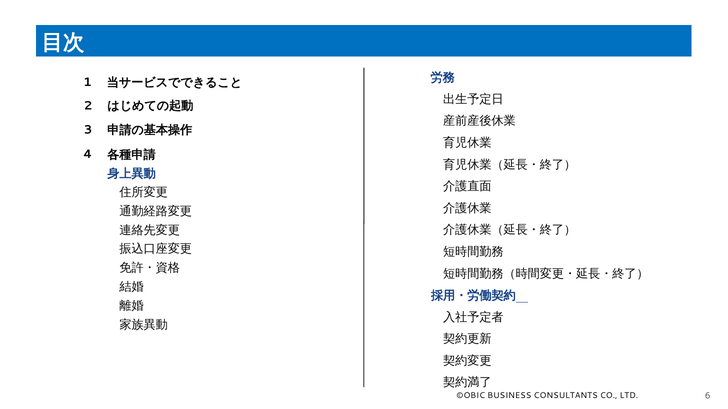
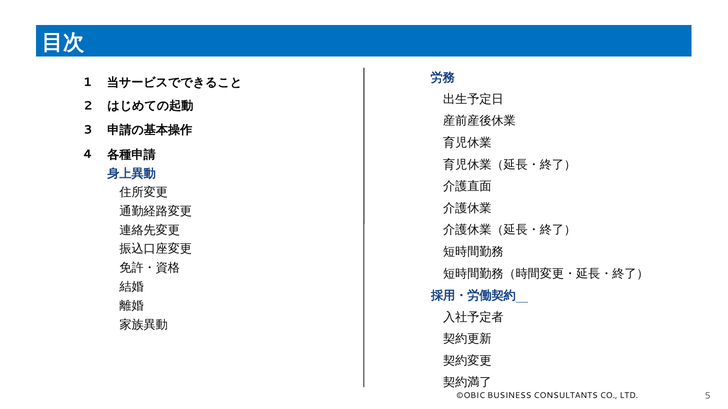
6: 6 -> 5
